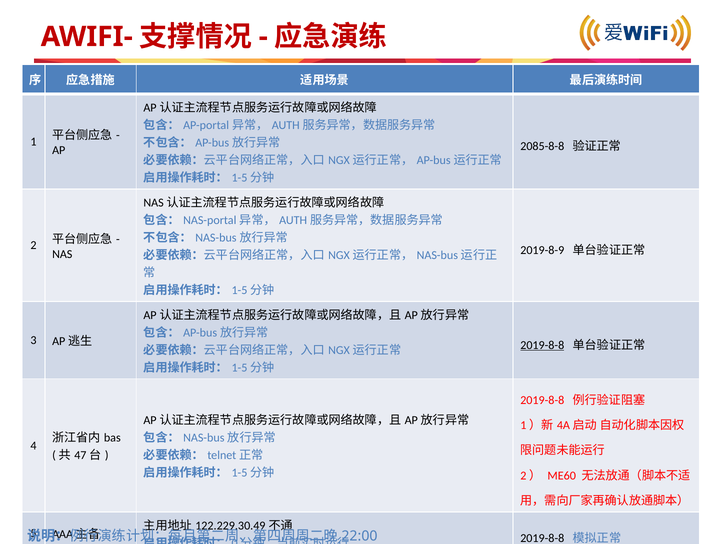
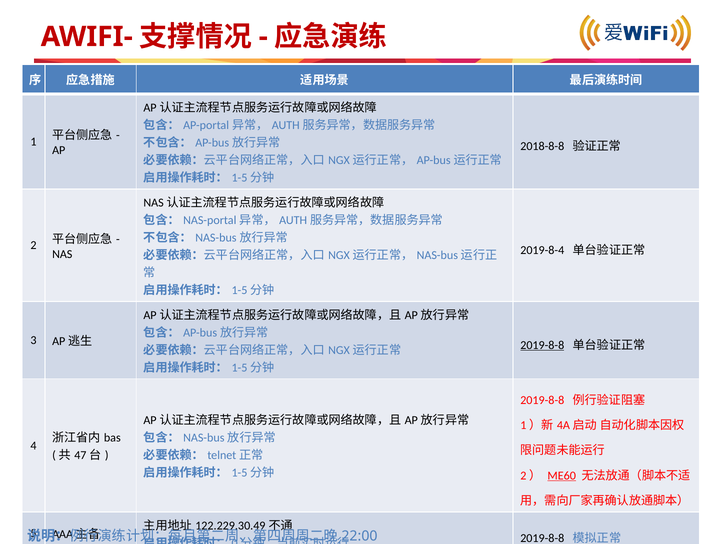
2085-8-8: 2085-8-8 -> 2018-8-8
2019-8-9: 2019-8-9 -> 2019-8-4
ME60 underline: none -> present
